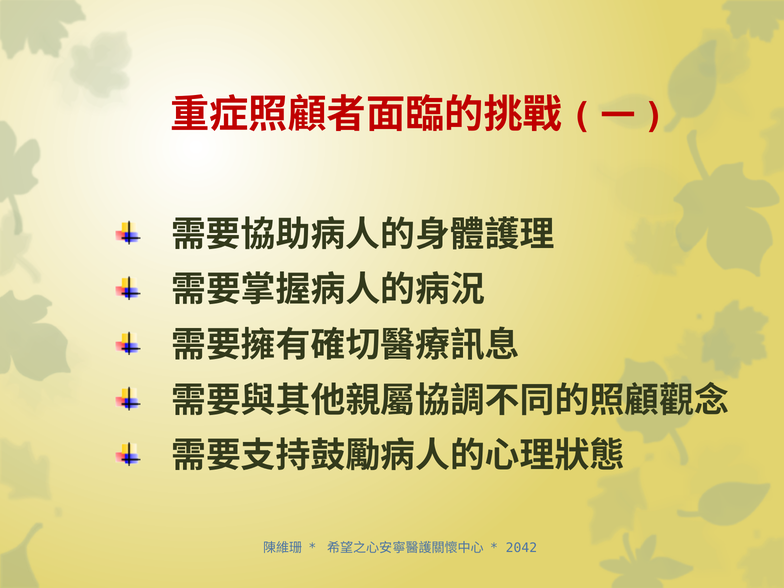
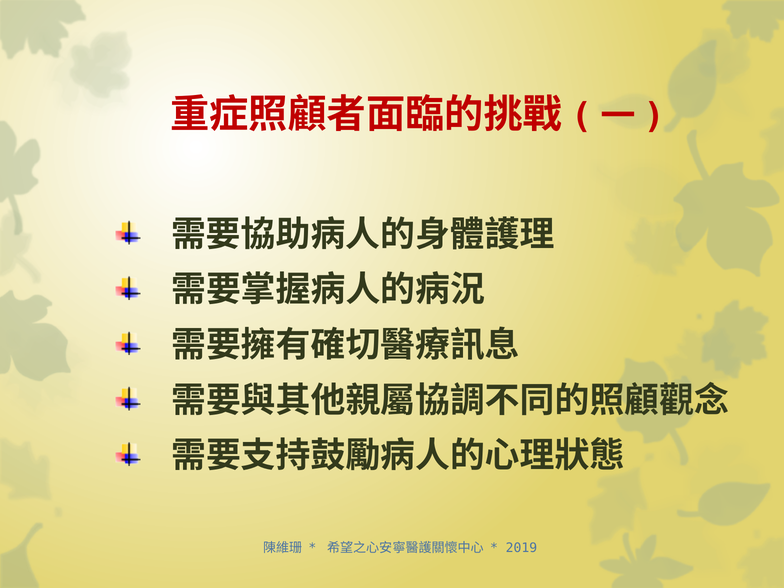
2042: 2042 -> 2019
